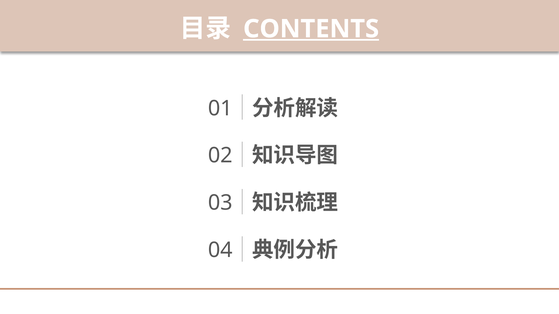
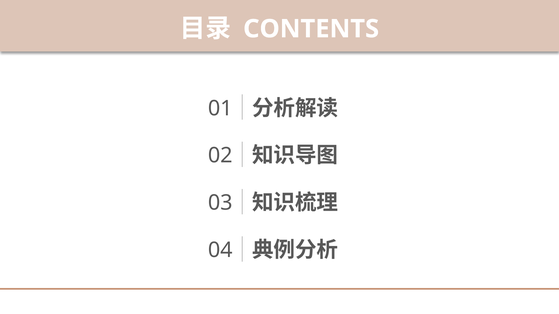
CONTENTS underline: present -> none
